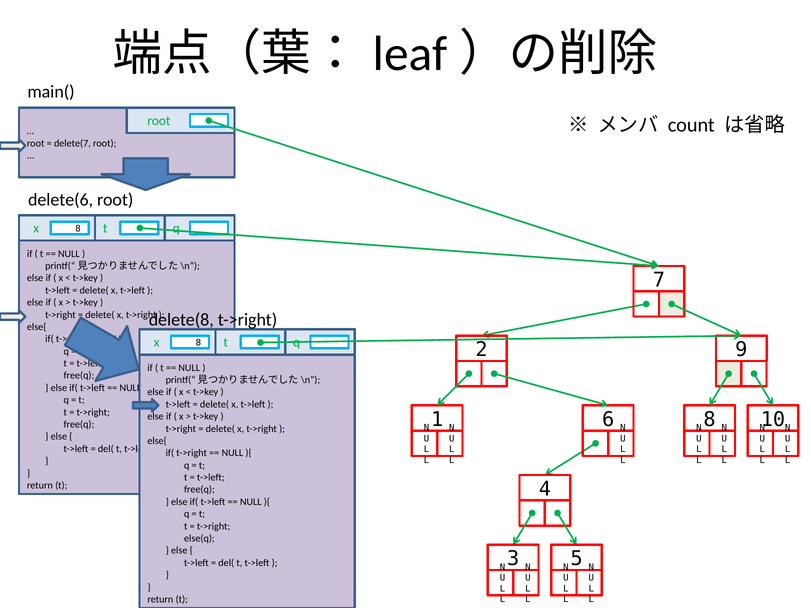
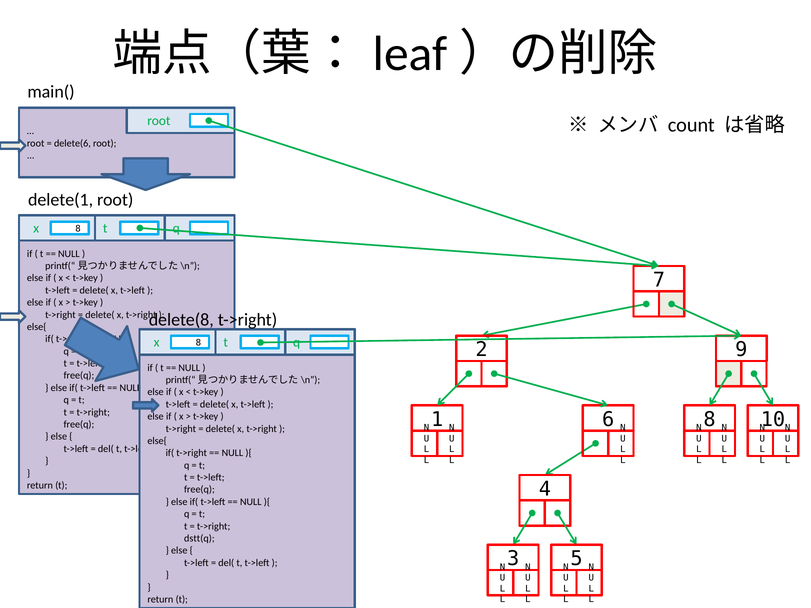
delete(7: delete(7 -> delete(6
delete(6: delete(6 -> delete(1
else(q: else(q -> dstt(q
